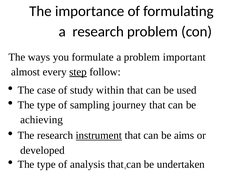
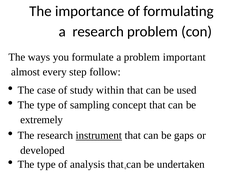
step underline: present -> none
journey: journey -> concept
achieving: achieving -> extremely
aims: aims -> gaps
